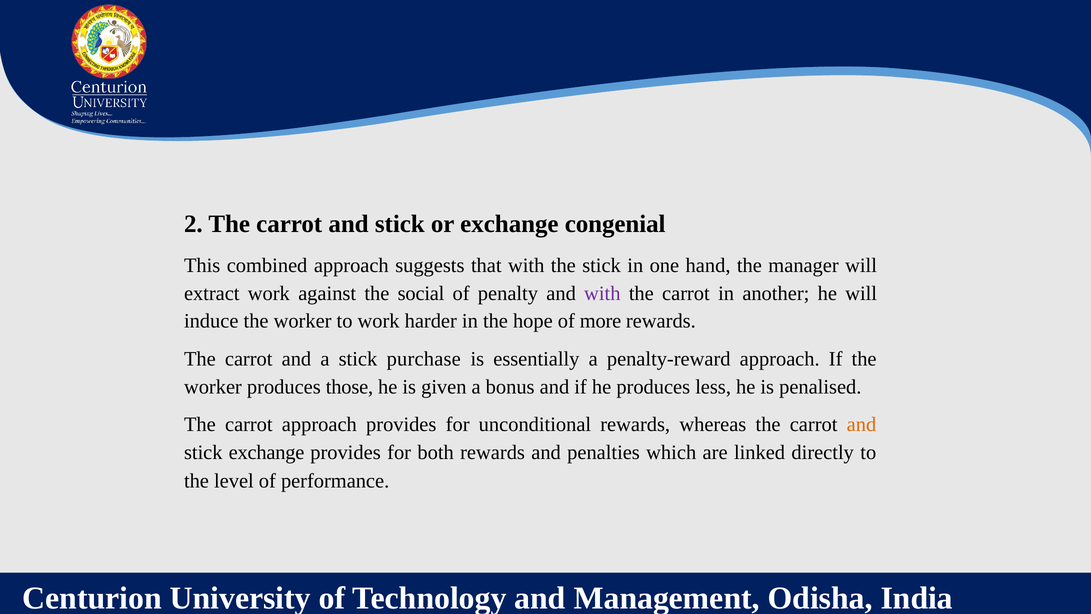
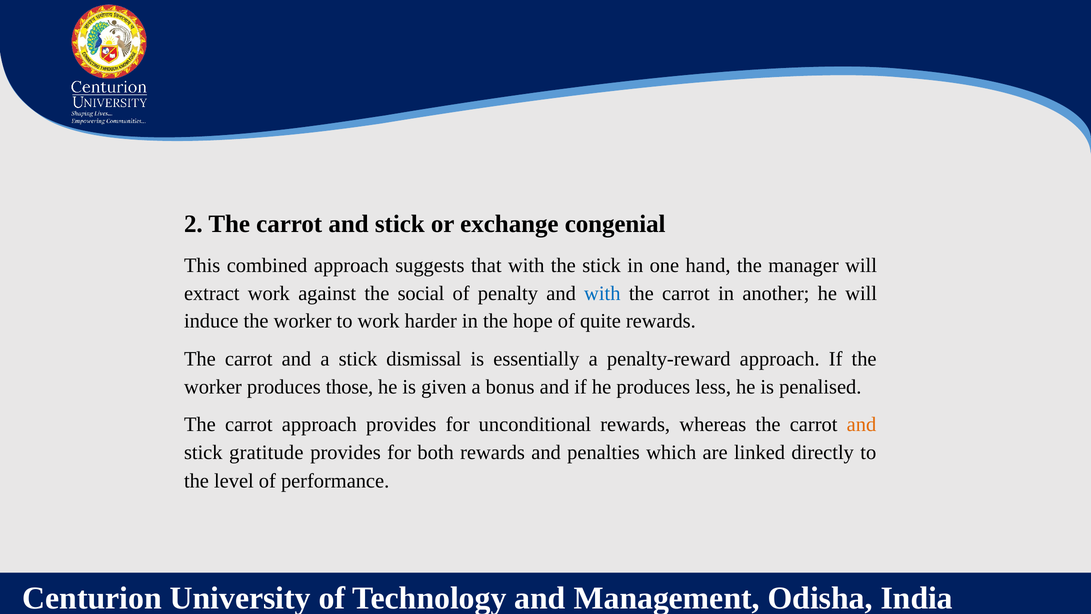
with at (602, 293) colour: purple -> blue
more: more -> quite
purchase: purchase -> dismissal
stick exchange: exchange -> gratitude
